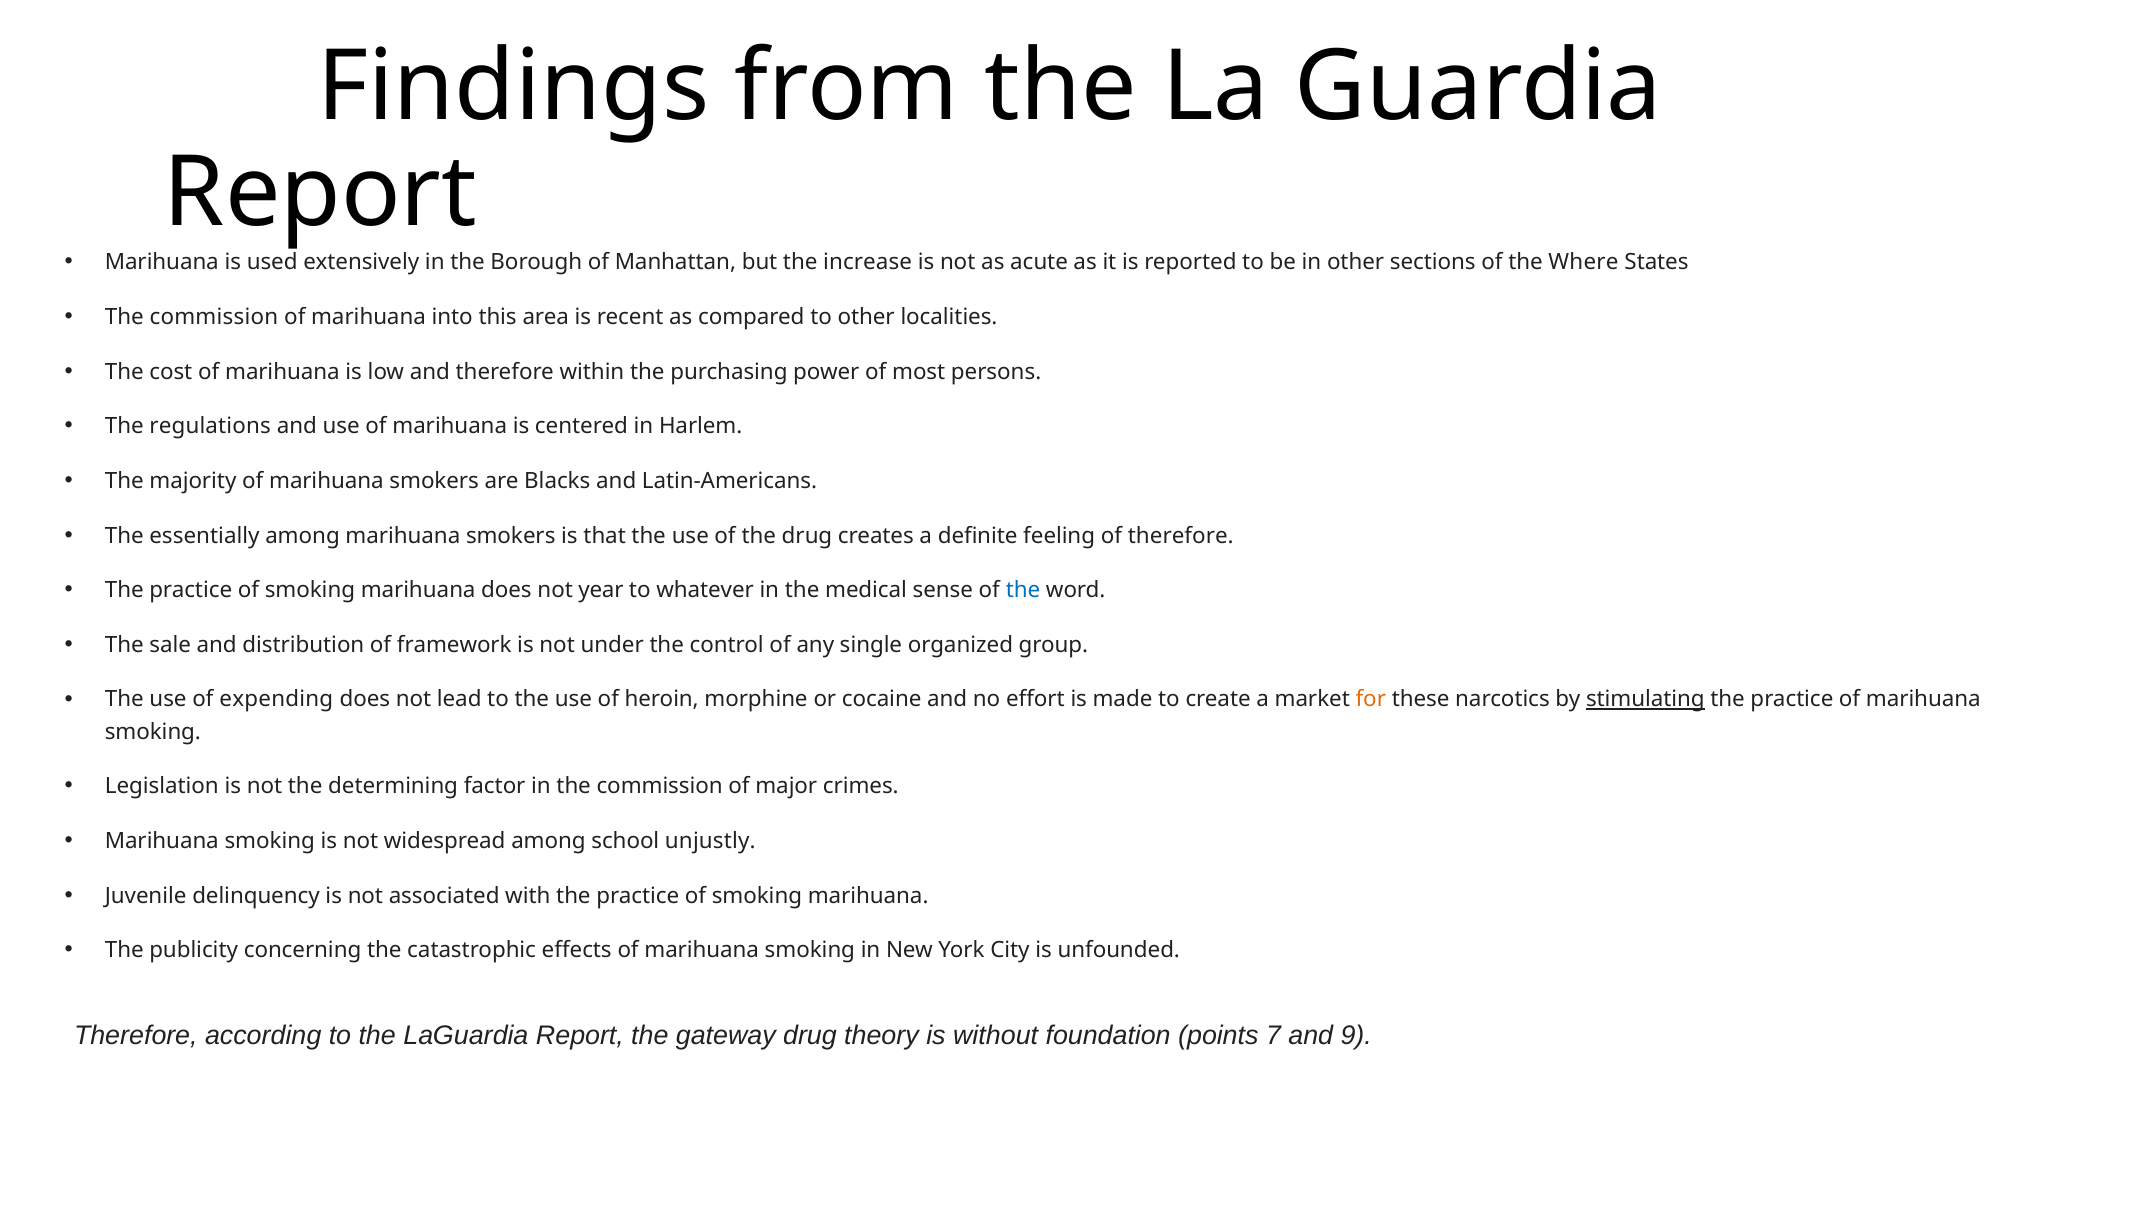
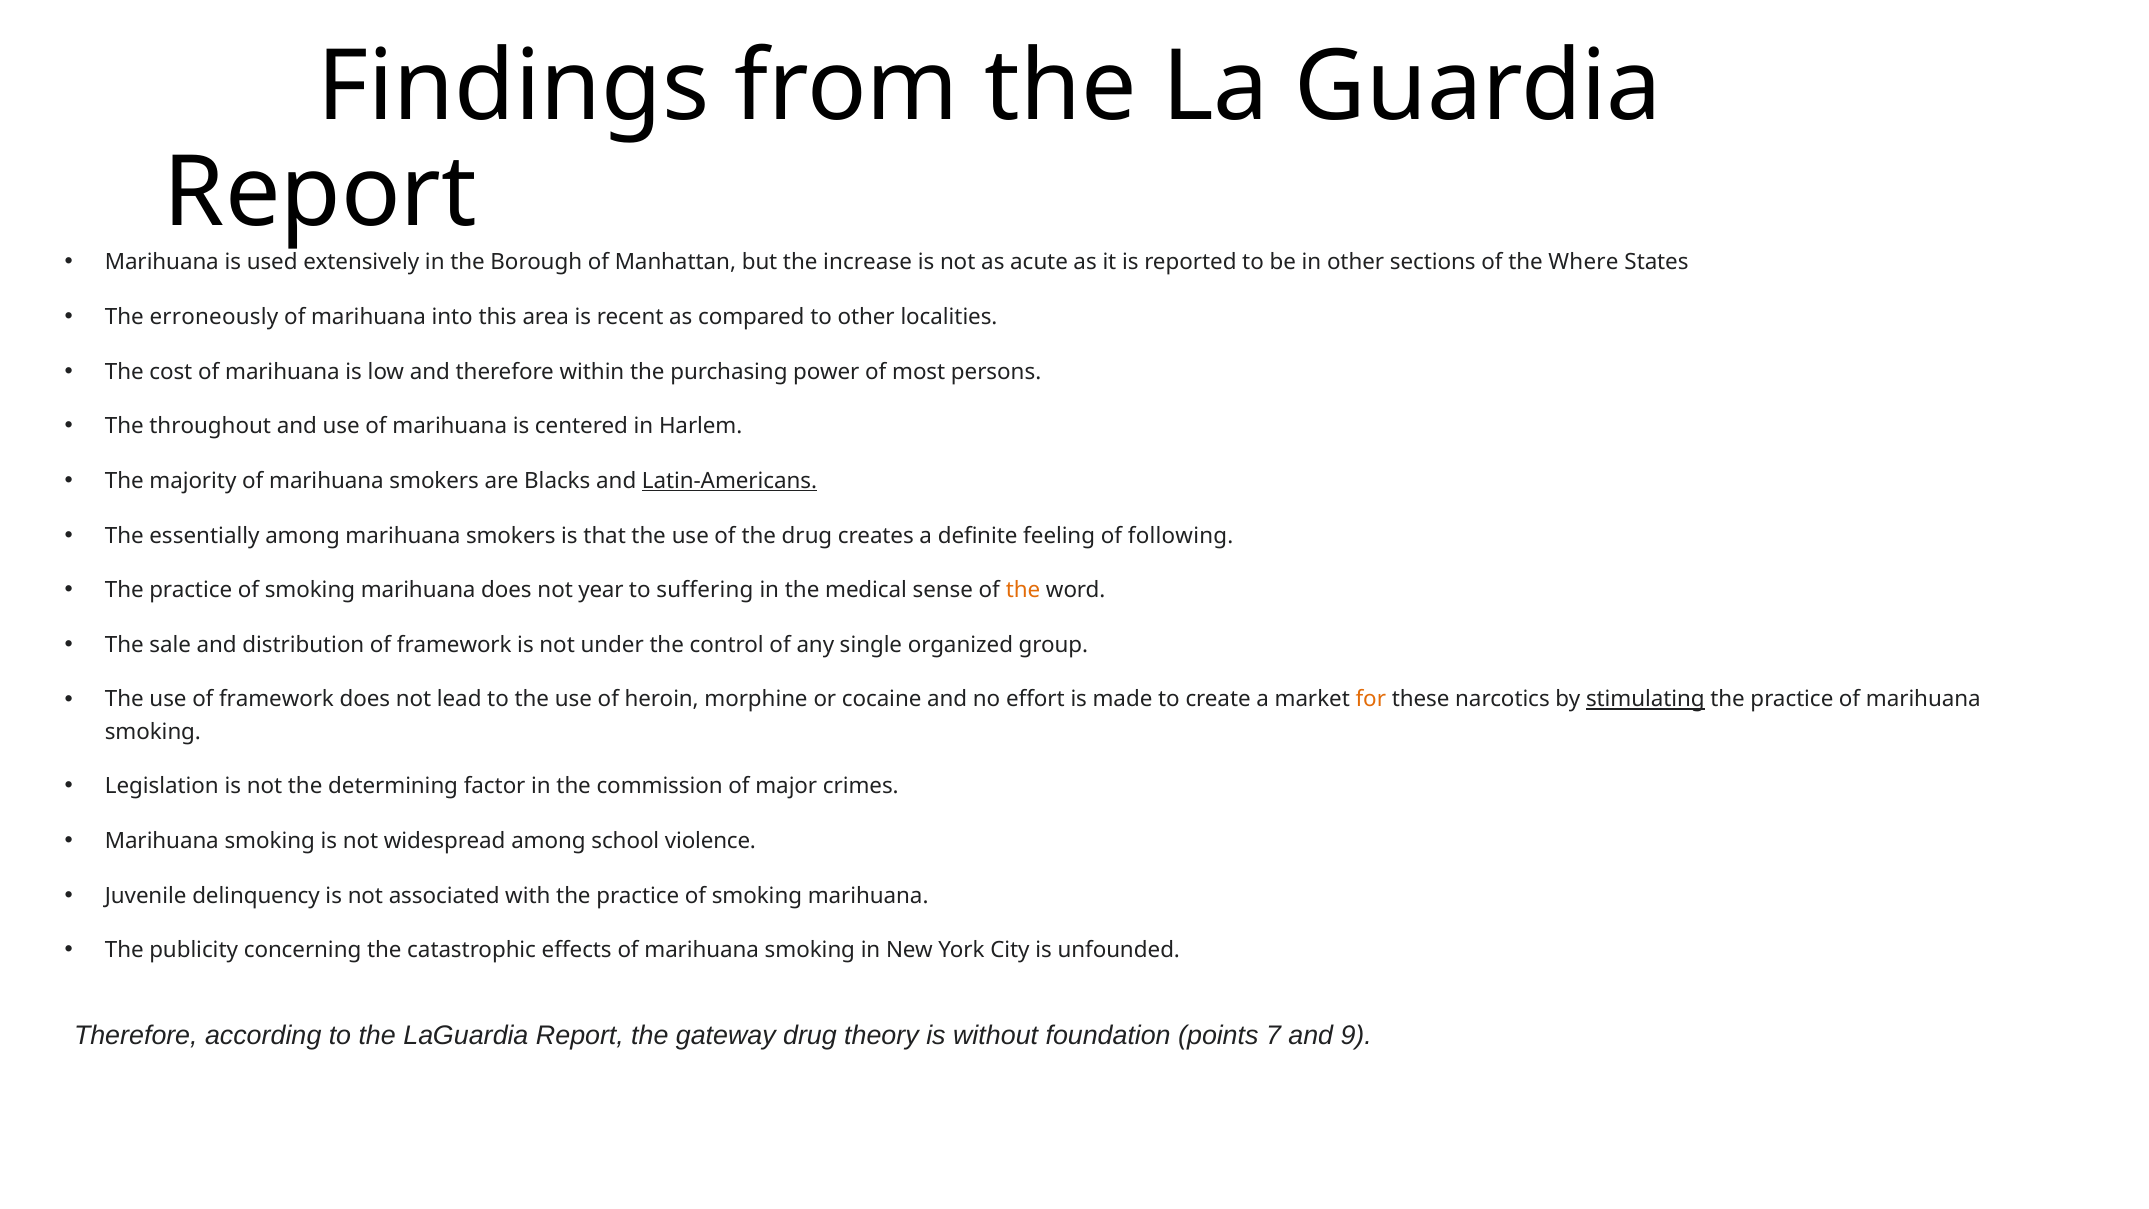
commission at (214, 317): commission -> erroneously
regulations: regulations -> throughout
Latin-Americans underline: none -> present
of therefore: therefore -> following
whatever: whatever -> suffering
the at (1023, 590) colour: blue -> orange
use of expending: expending -> framework
unjustly: unjustly -> violence
